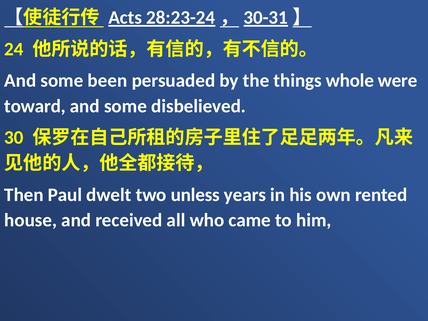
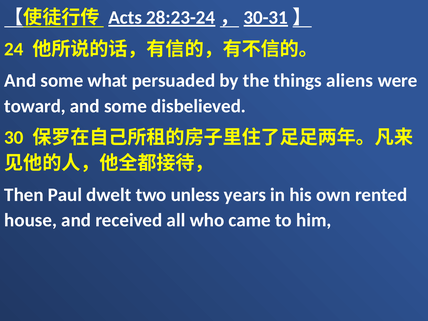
been: been -> what
whole: whole -> aliens
